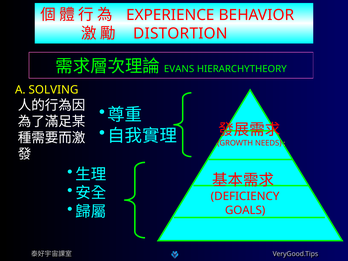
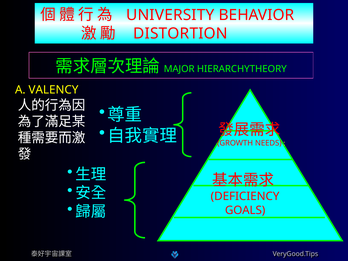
EXPERIENCE: EXPERIENCE -> UNIVERSITY
EVANS: EVANS -> MAJOR
SOLVING: SOLVING -> VALENCY
